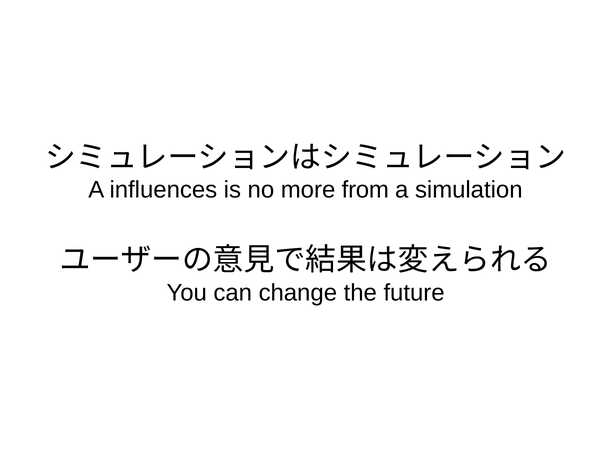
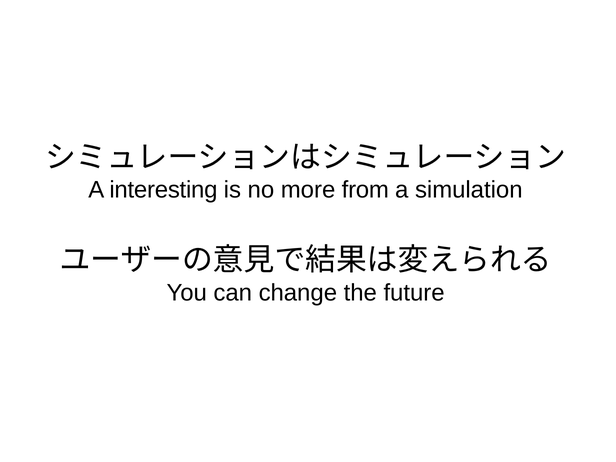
influences: influences -> interesting
